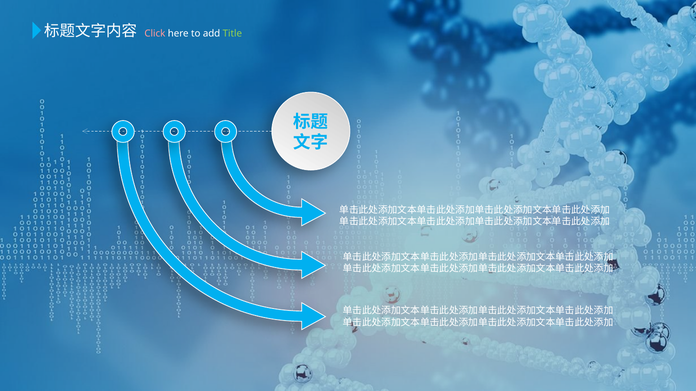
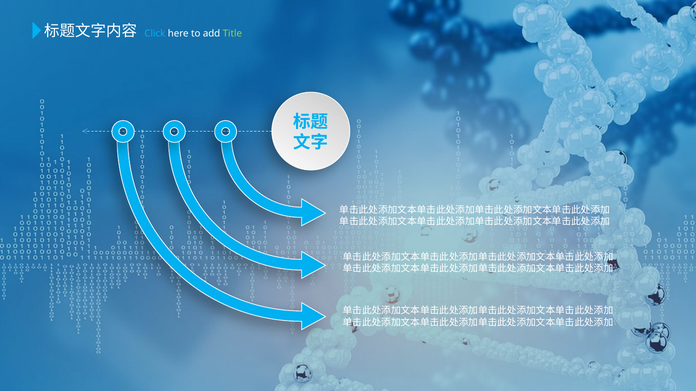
Click colour: pink -> light blue
